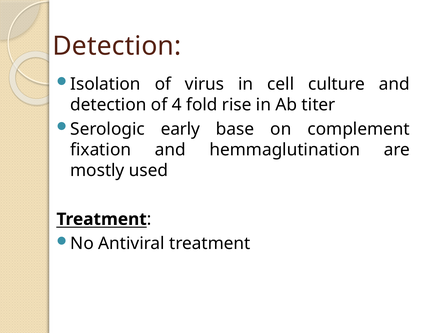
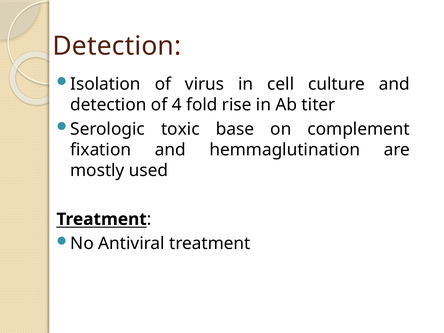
early: early -> toxic
